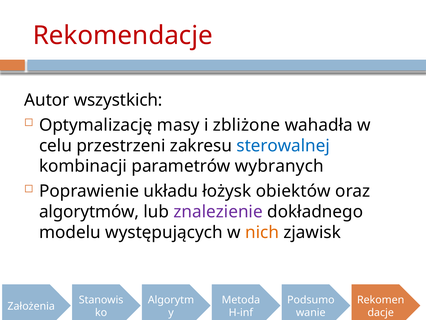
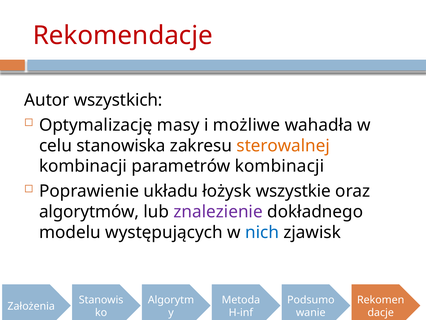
zbliżone: zbliżone -> możliwe
przestrzeni: przestrzeni -> stanowiska
sterowalnej colour: blue -> orange
parametrów wybranych: wybranych -> kombinacji
obiektów: obiektów -> wszystkie
nich colour: orange -> blue
